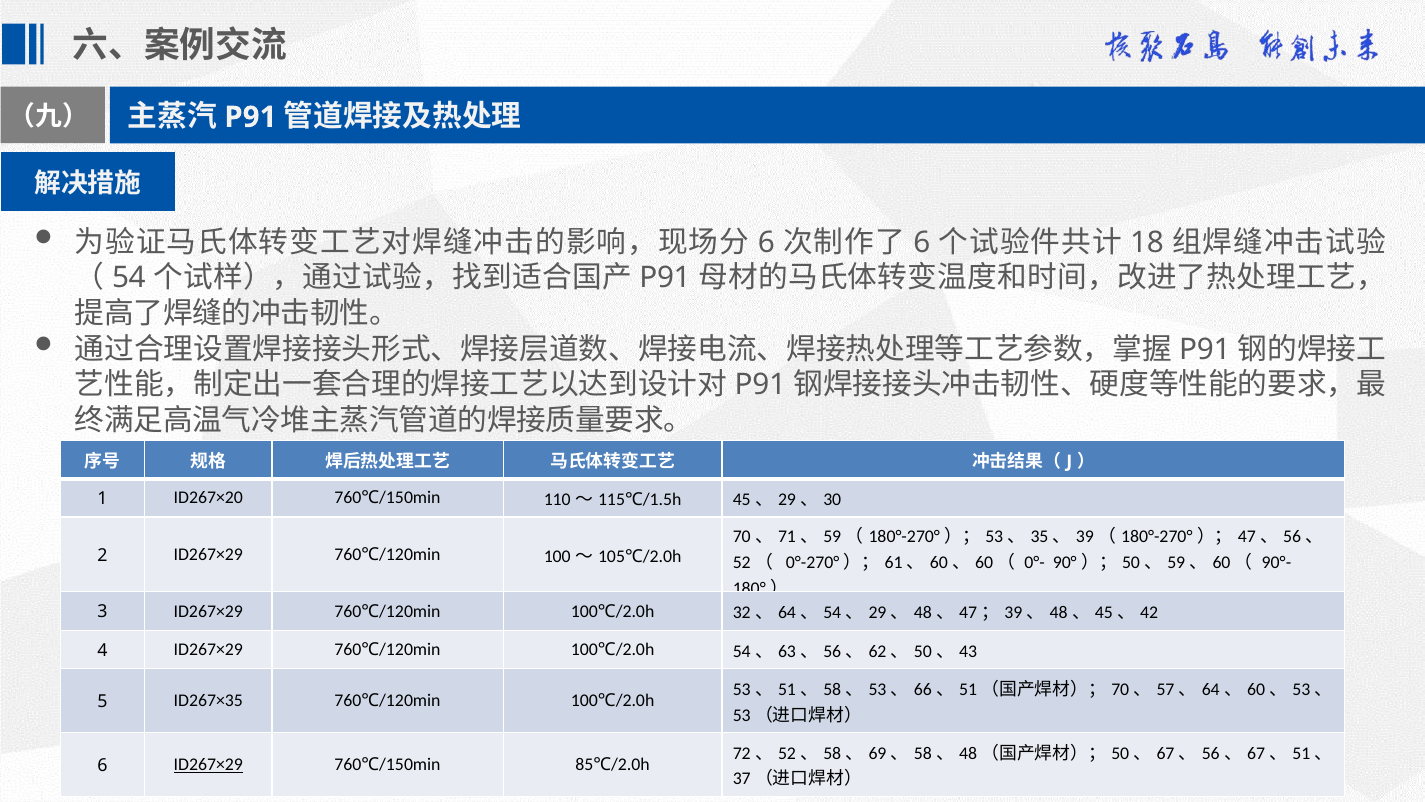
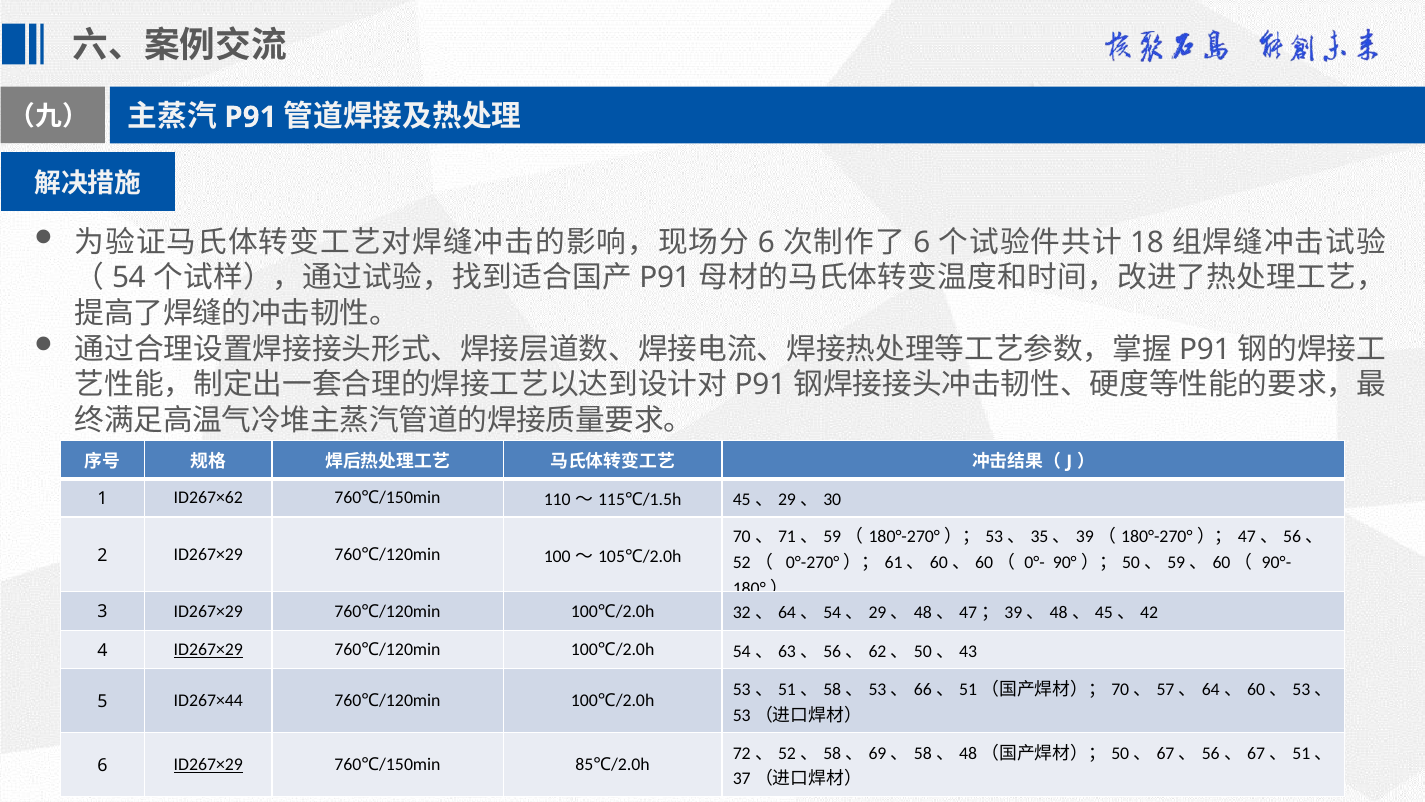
ID267×20: ID267×20 -> ID267×62
ID267×29 at (208, 649) underline: none -> present
ID267×35: ID267×35 -> ID267×44
